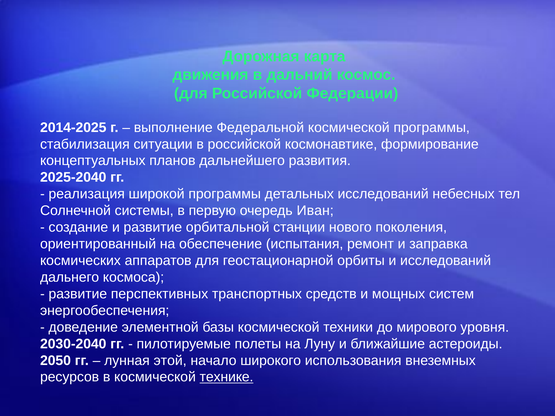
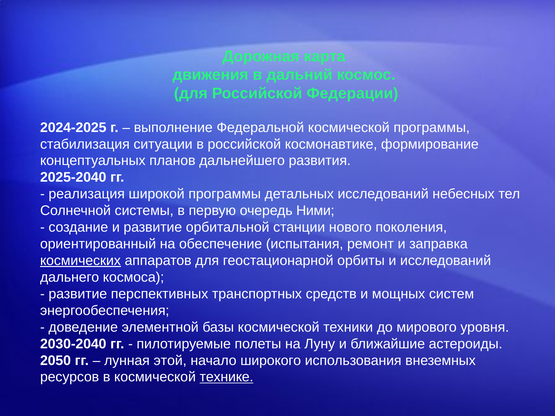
2014-2025: 2014-2025 -> 2024-2025
Иван: Иван -> Ними
космических underline: none -> present
